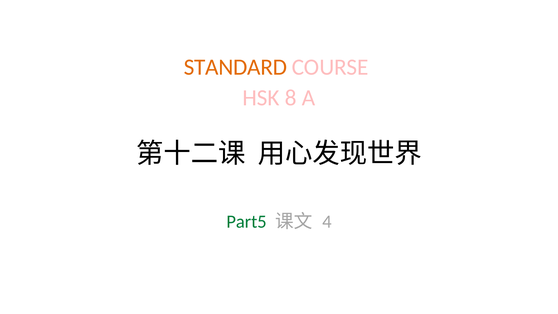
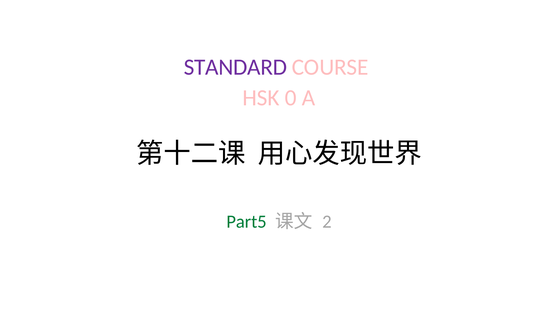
STANDARD colour: orange -> purple
8: 8 -> 0
4: 4 -> 2
